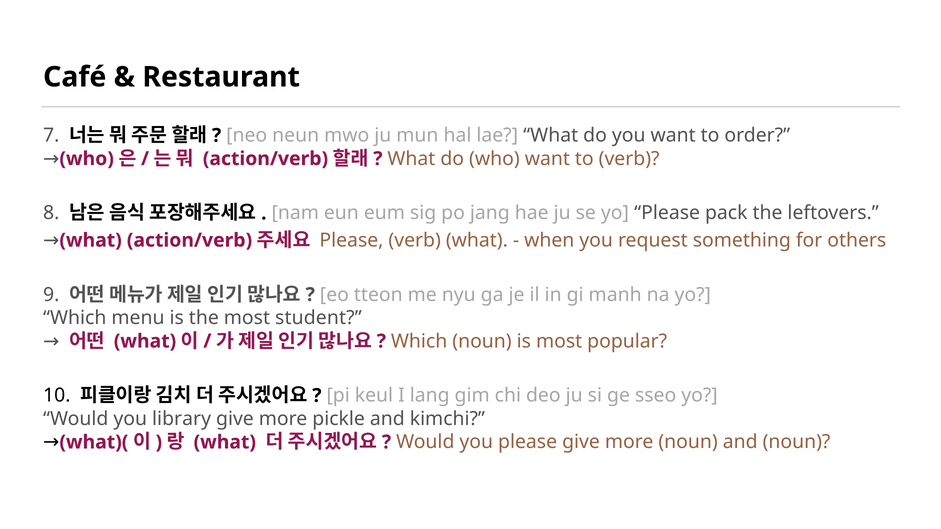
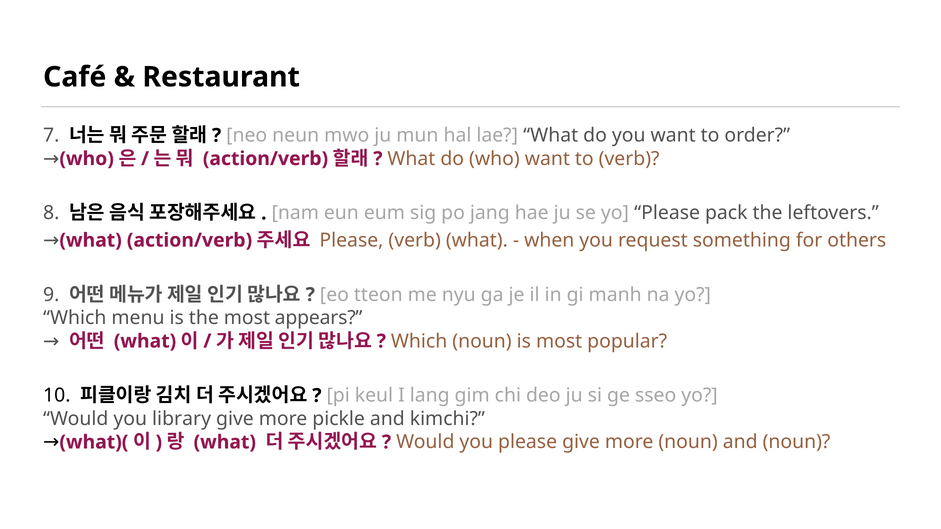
student: student -> appears
